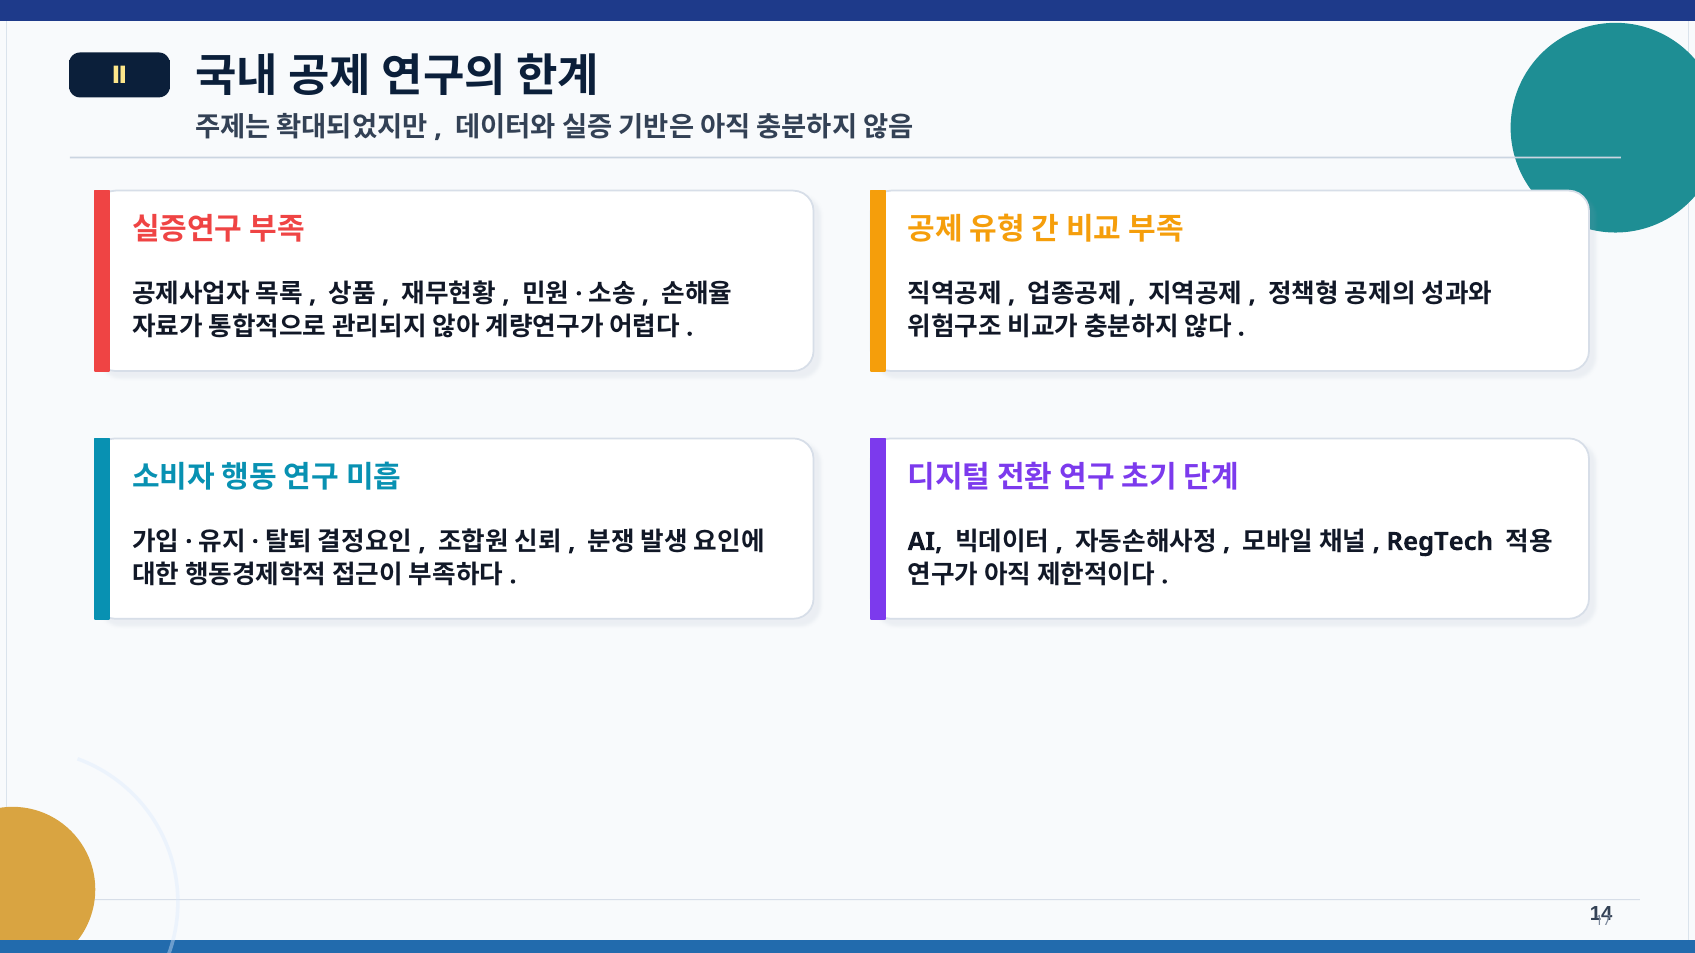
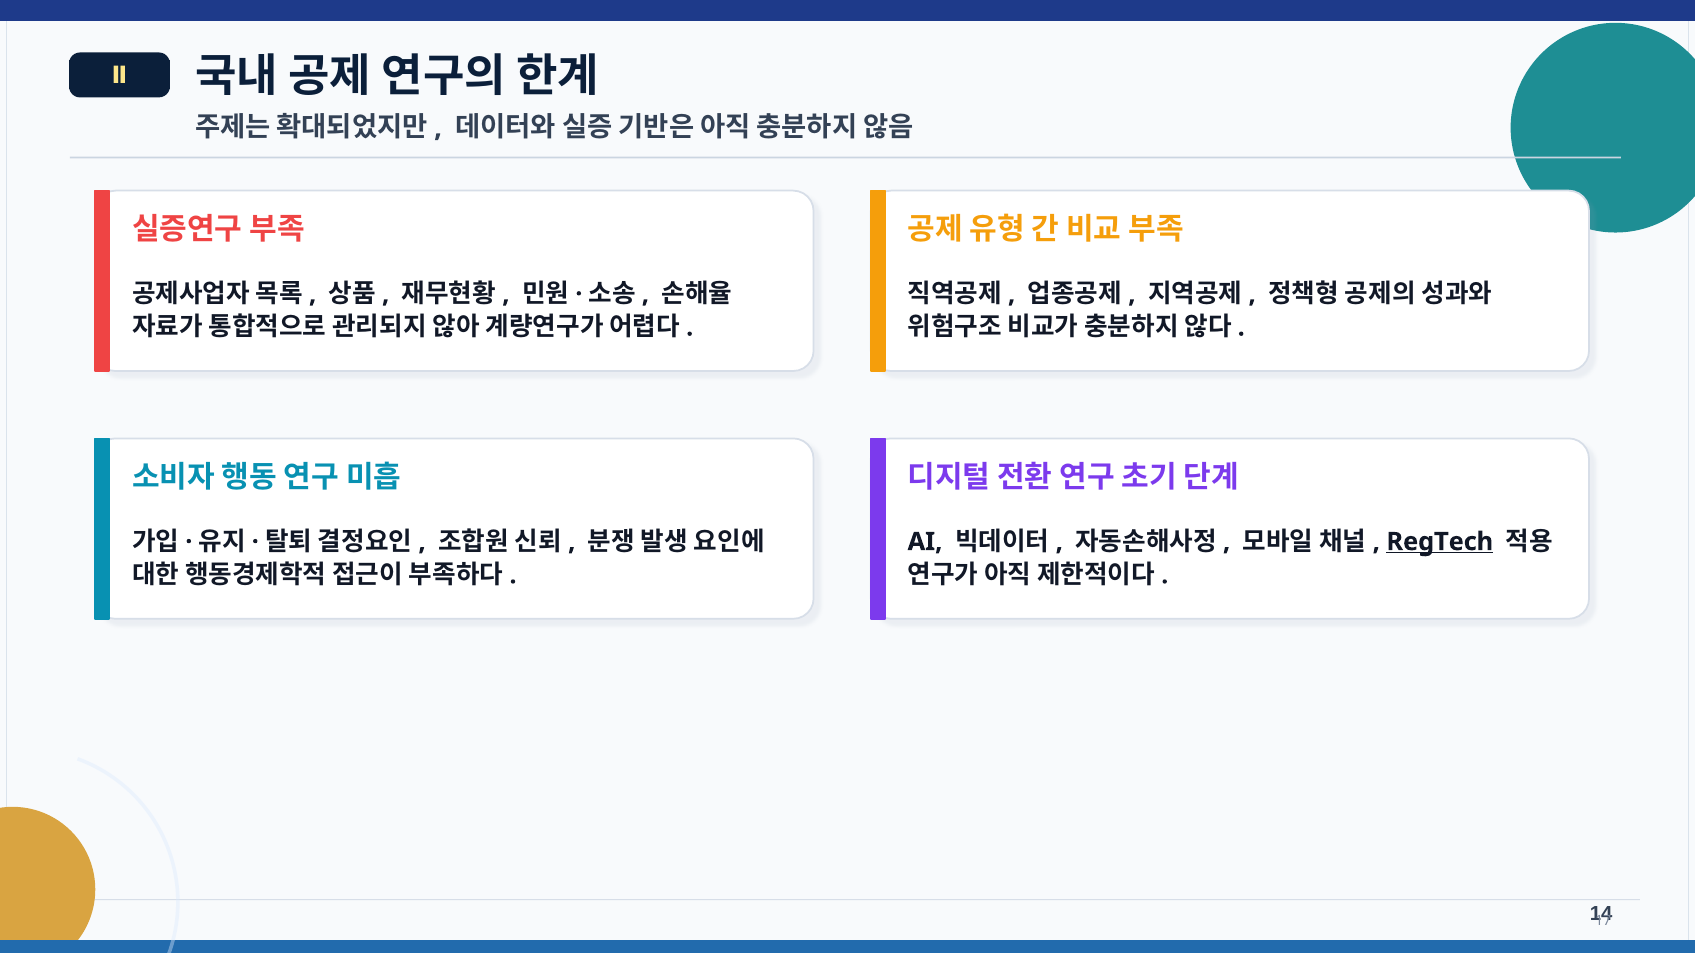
RegTech underline: none -> present
